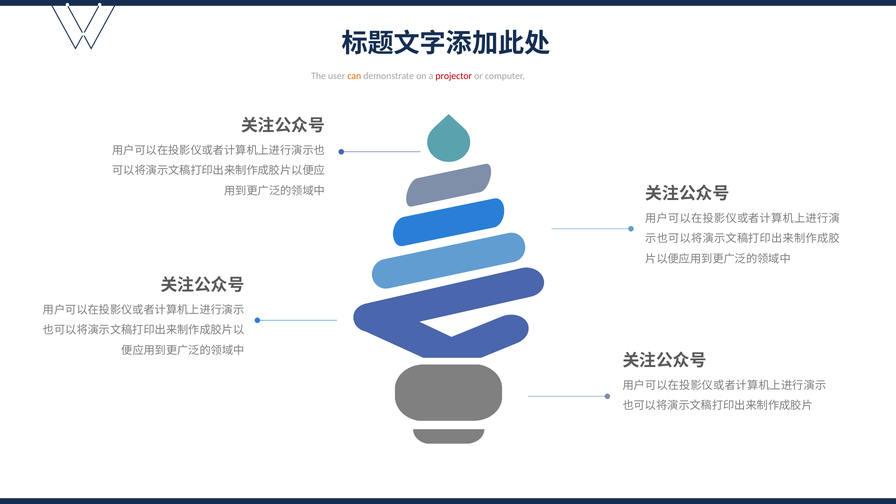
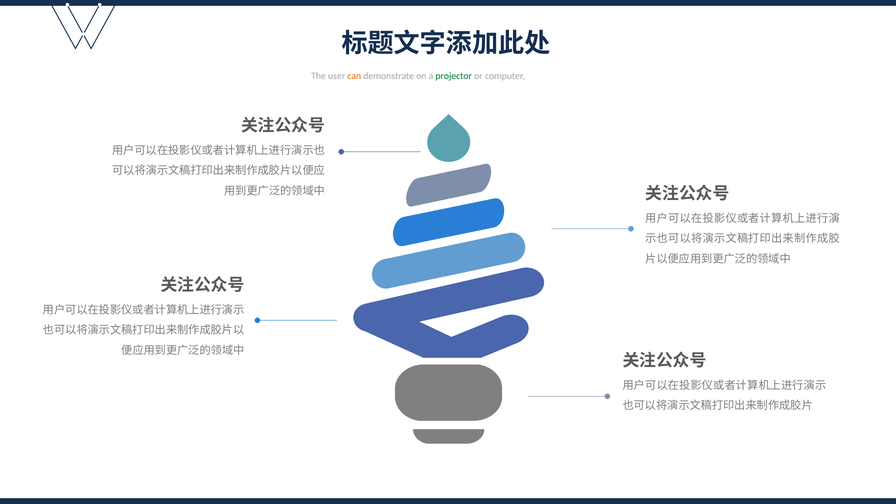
projector colour: red -> green
